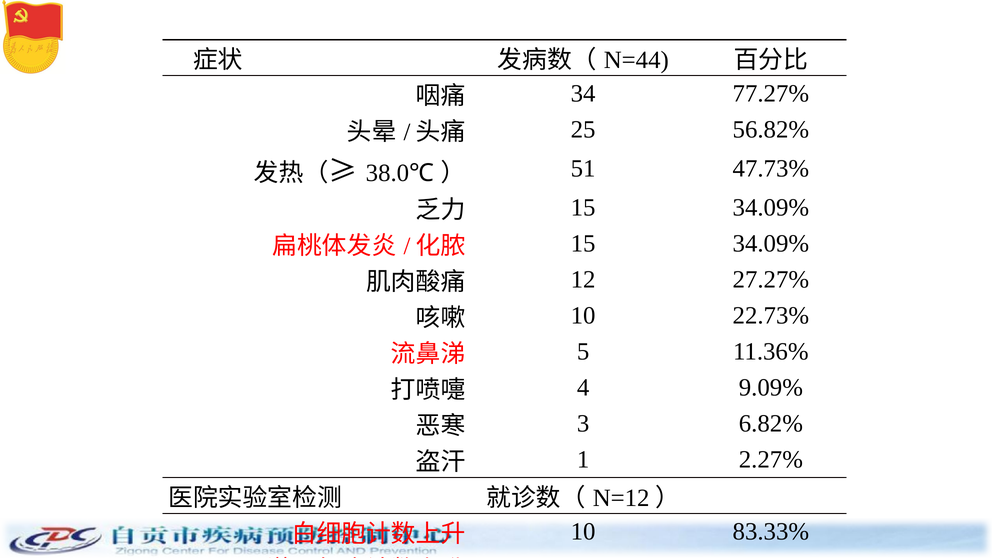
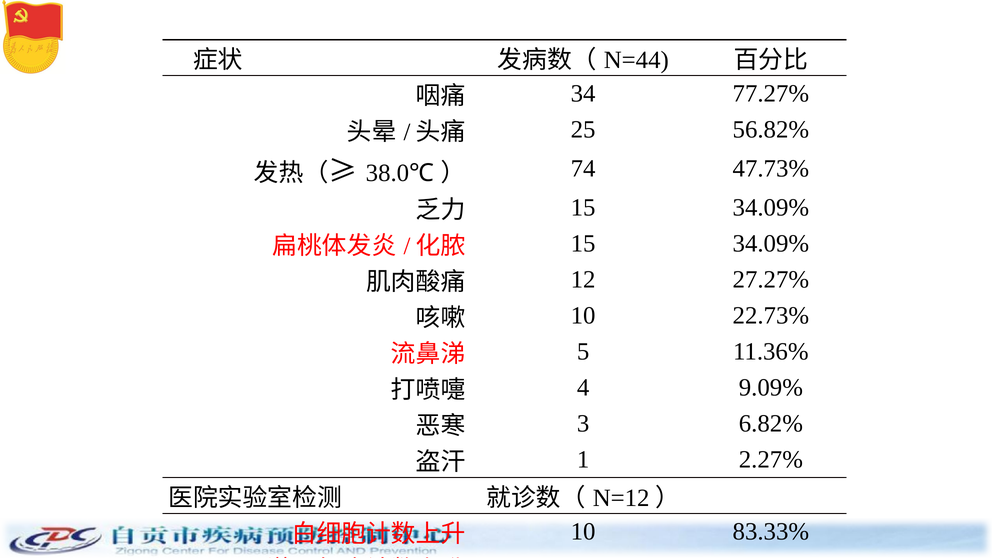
51: 51 -> 74
